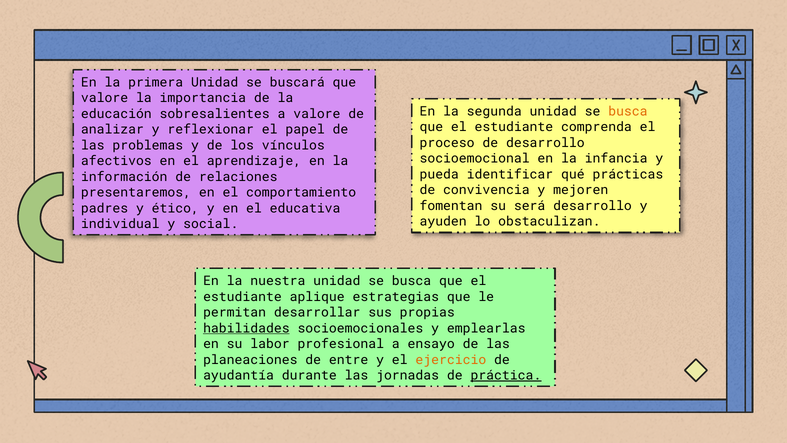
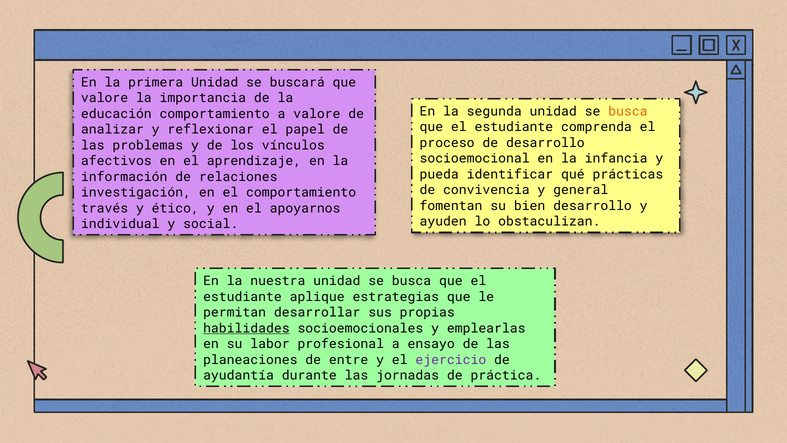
educación sobresalientes: sobresalientes -> comportamiento
mejoren: mejoren -> general
presentaremos: presentaremos -> investigación
será: será -> bien
padres: padres -> través
educativa: educativa -> apoyarnos
ejercicio colour: orange -> purple
práctica underline: present -> none
